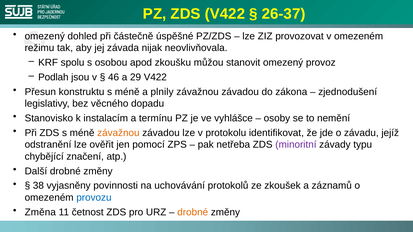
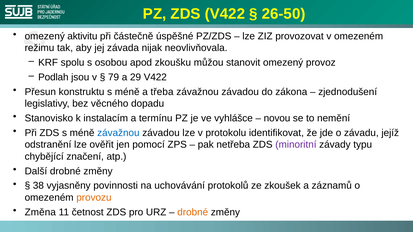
26-37: 26-37 -> 26-50
dohled: dohled -> aktivitu
46: 46 -> 79
plnily: plnily -> třeba
osoby: osoby -> novou
závažnou at (118, 133) colour: orange -> blue
provozu colour: blue -> orange
